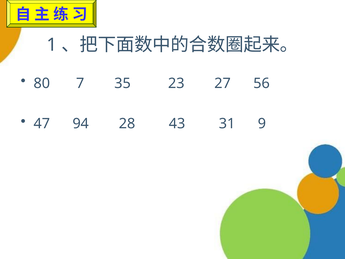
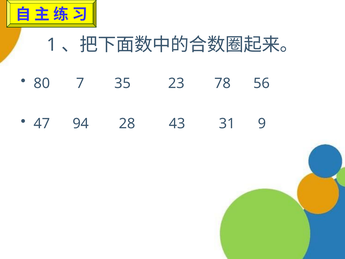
27: 27 -> 78
